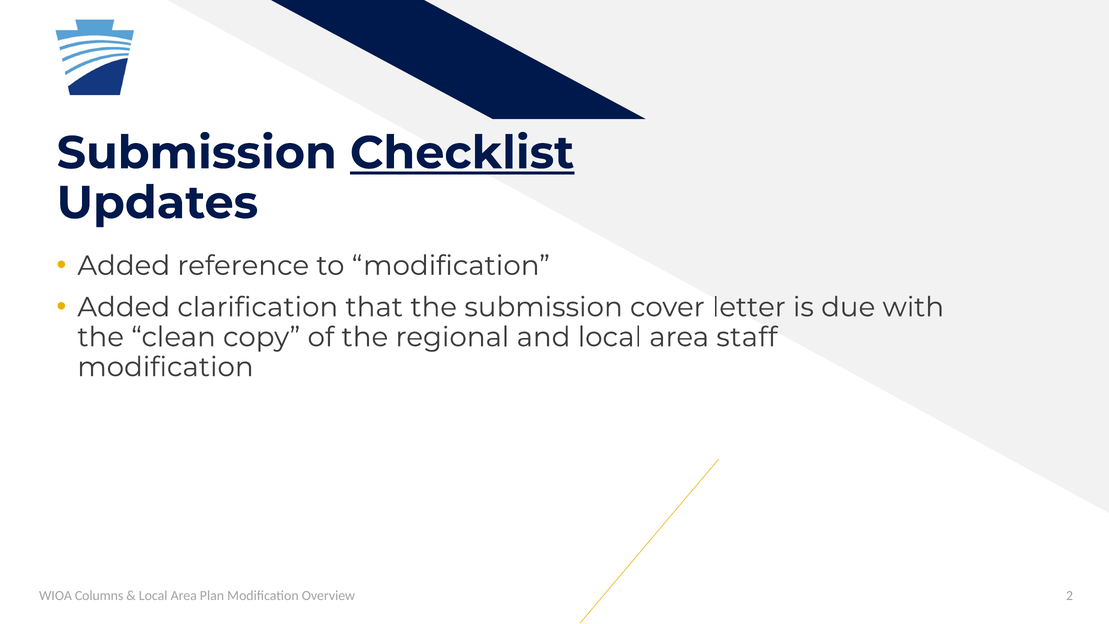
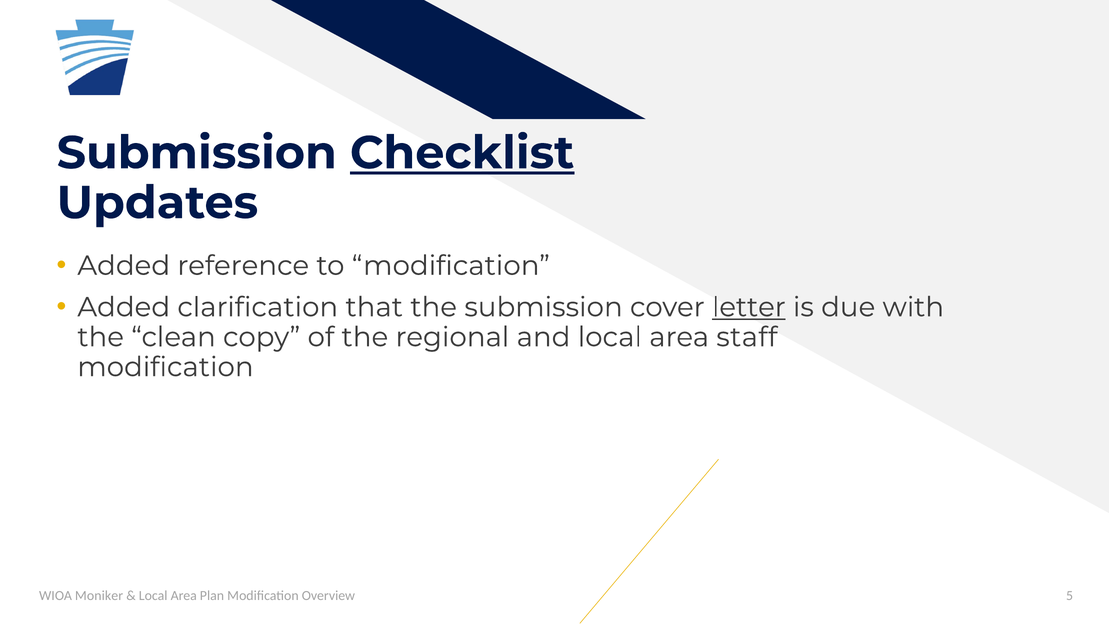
letter underline: none -> present
Columns: Columns -> Moniker
2: 2 -> 5
